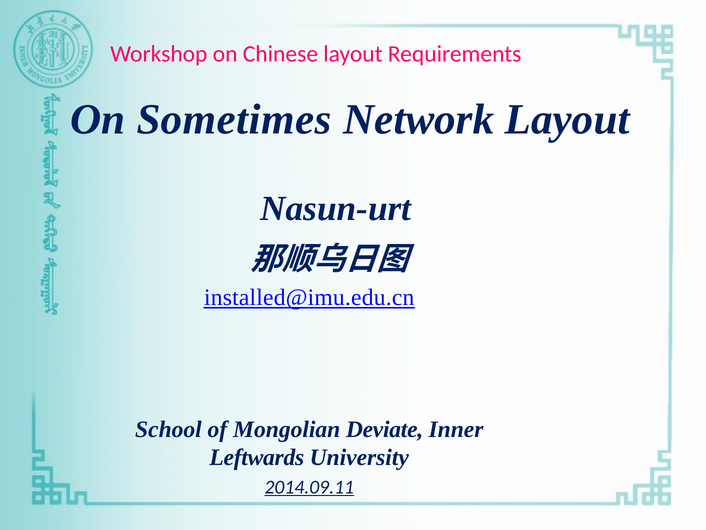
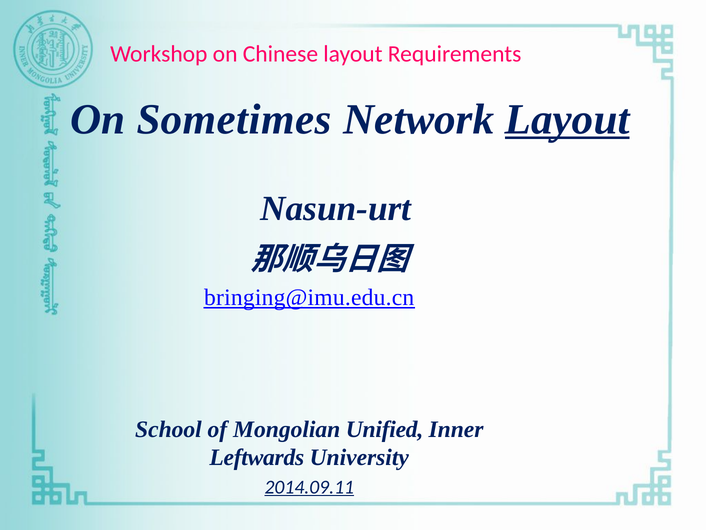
Layout at (567, 119) underline: none -> present
installed@imu.edu.cn: installed@imu.edu.cn -> bringing@imu.edu.cn
Deviate: Deviate -> Unified
